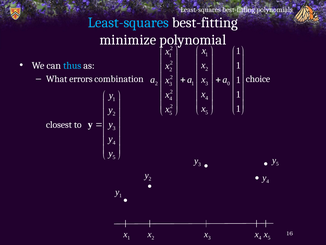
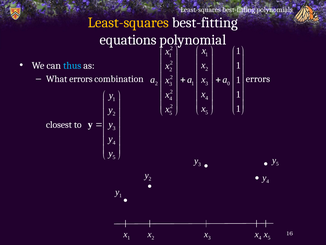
Least-squares at (128, 22) colour: light blue -> yellow
minimize: minimize -> equations
combination choice: choice -> errors
